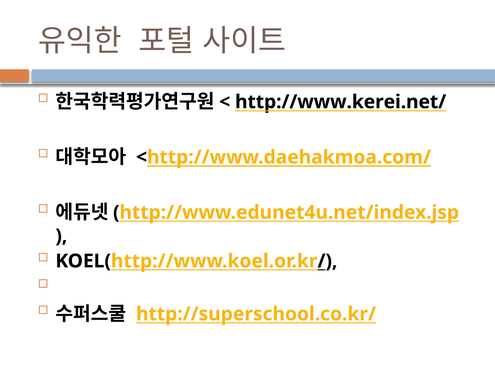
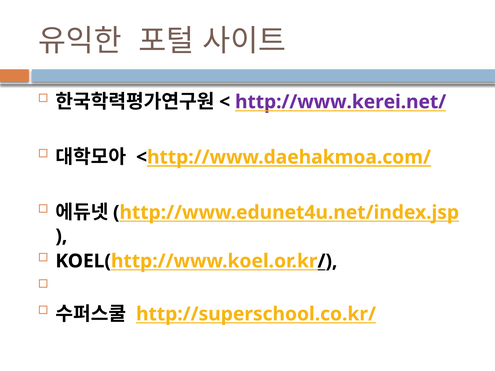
http://www.kerei.net/ colour: black -> purple
